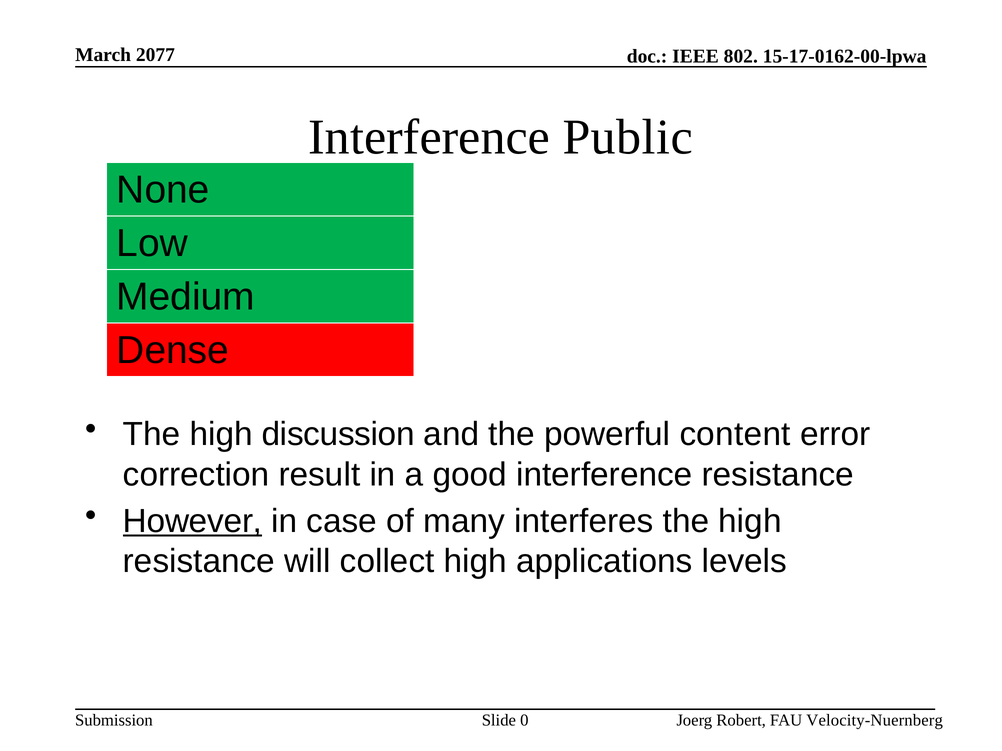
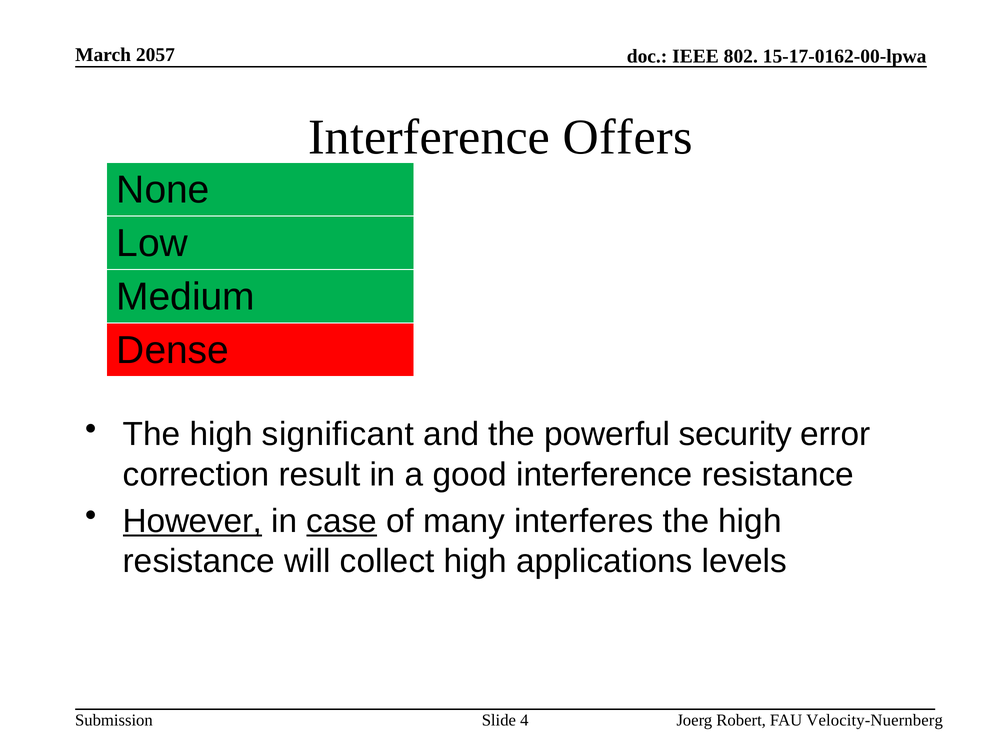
2077: 2077 -> 2057
Public: Public -> Offers
discussion: discussion -> significant
content: content -> security
case underline: none -> present
0: 0 -> 4
